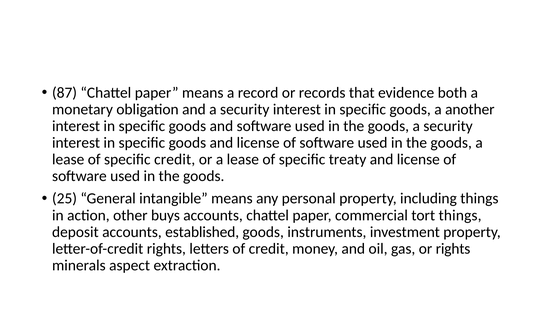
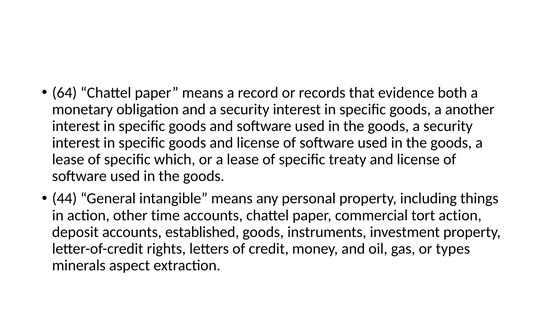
87: 87 -> 64
specific credit: credit -> which
25: 25 -> 44
buys: buys -> time
tort things: things -> action
or rights: rights -> types
